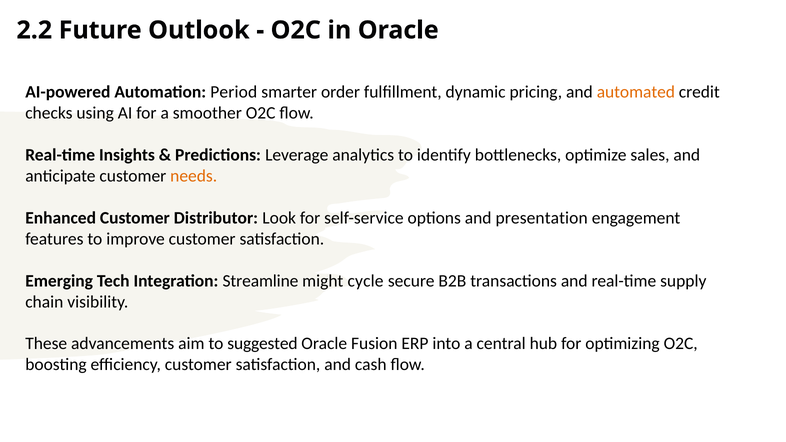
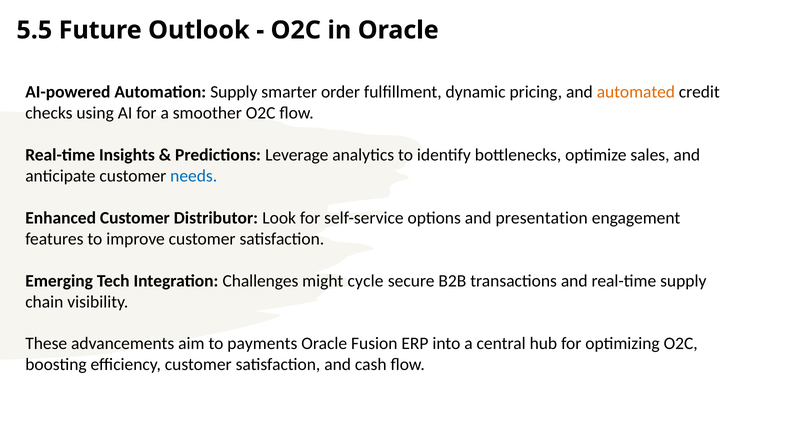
2.2: 2.2 -> 5.5
Automation Period: Period -> Supply
needs colour: orange -> blue
Streamline: Streamline -> Challenges
suggested: suggested -> payments
